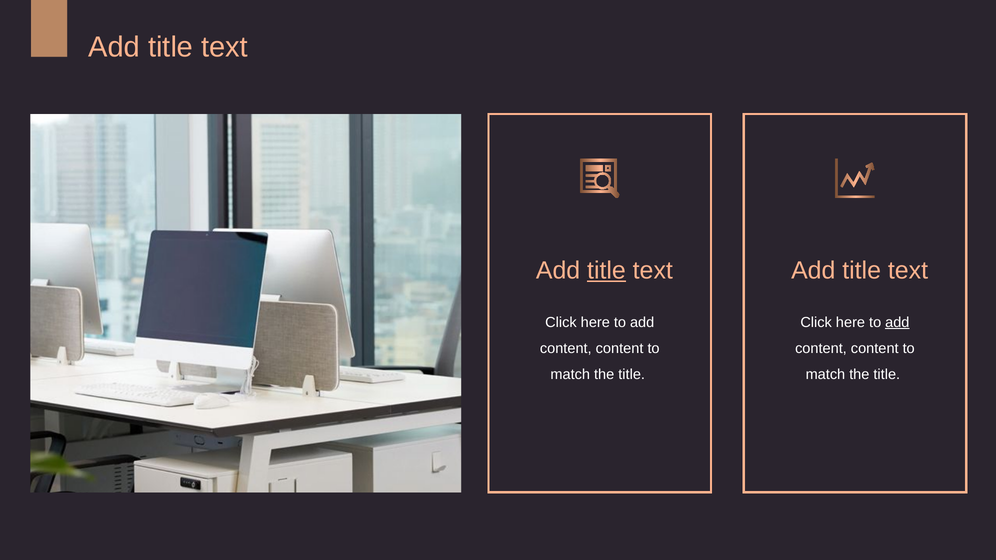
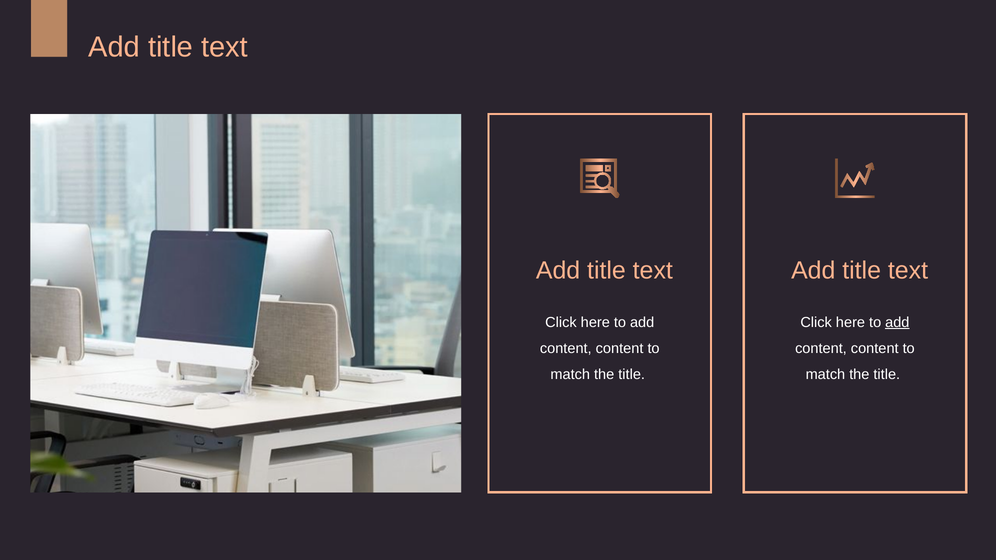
title at (606, 271) underline: present -> none
